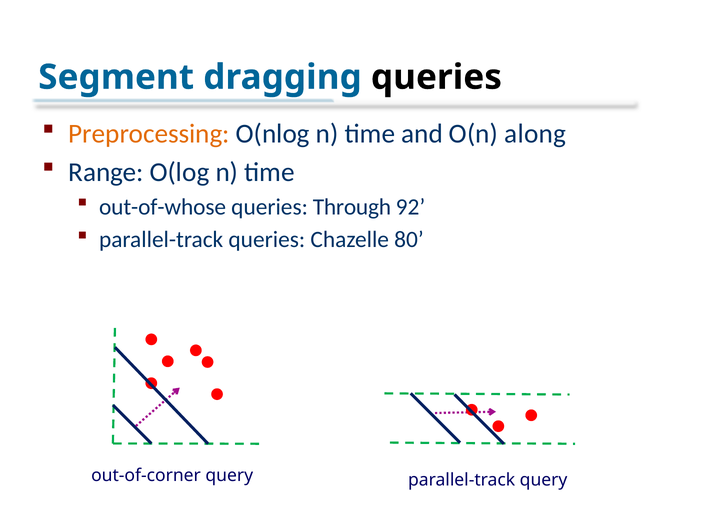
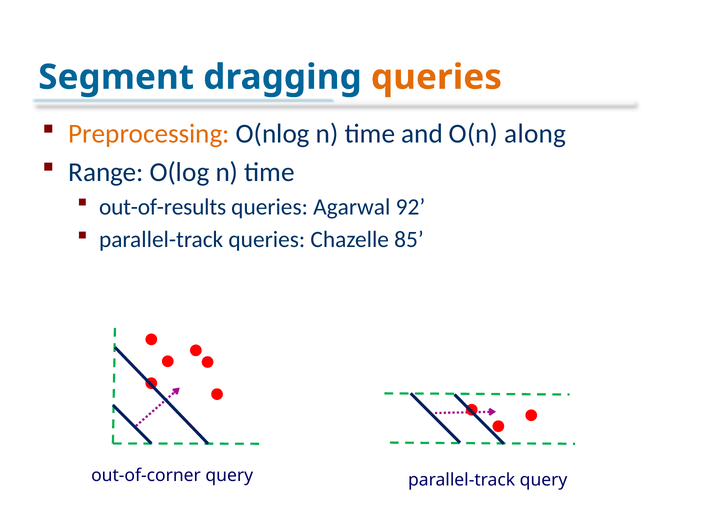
queries at (436, 77) colour: black -> orange
out-of-whose: out-of-whose -> out-of-results
Through: Through -> Agarwal
80: 80 -> 85
